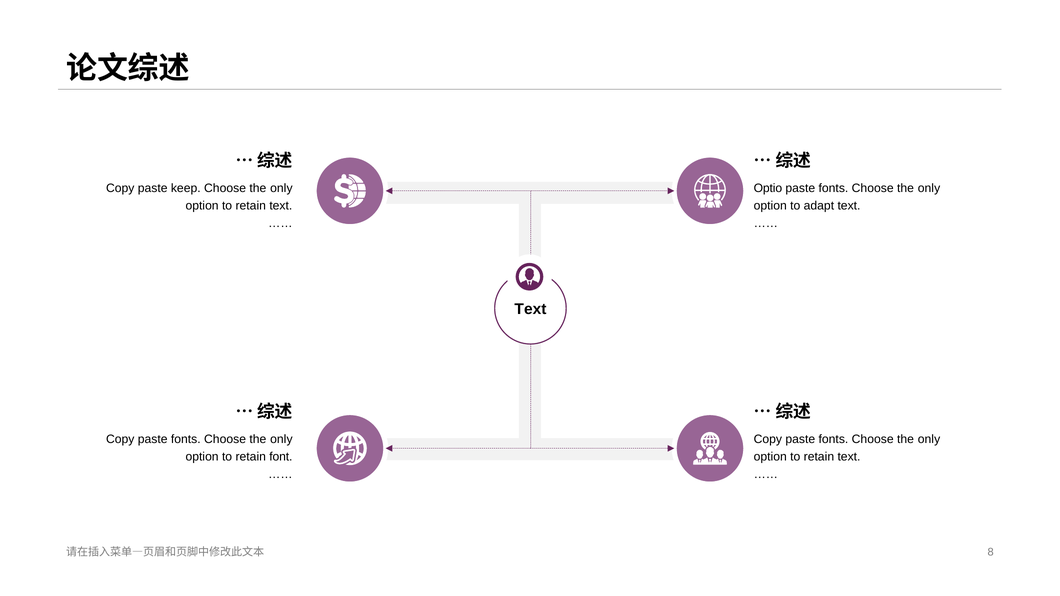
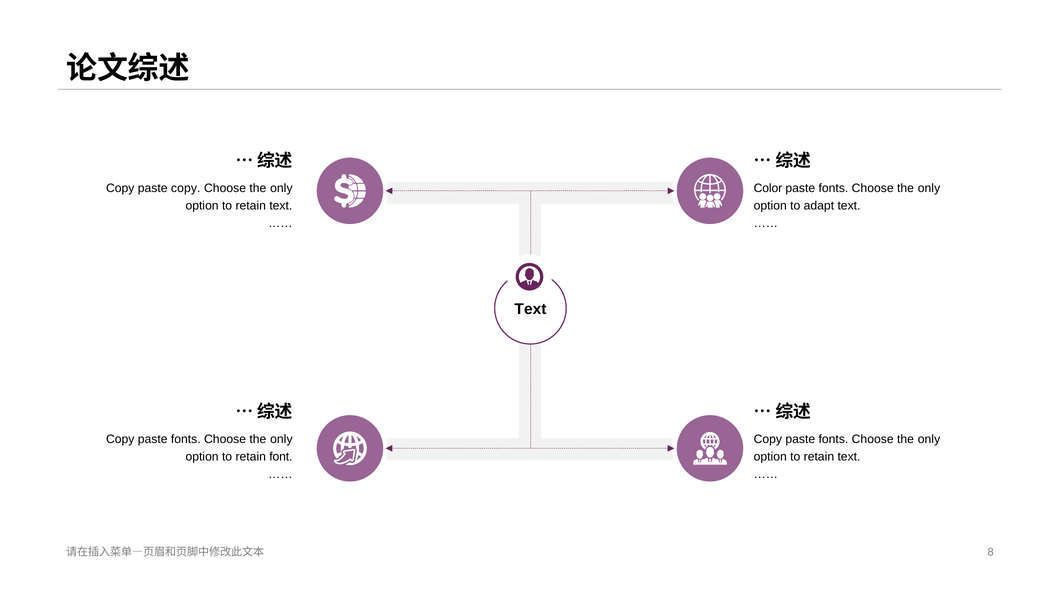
paste keep: keep -> copy
Optio: Optio -> Color
